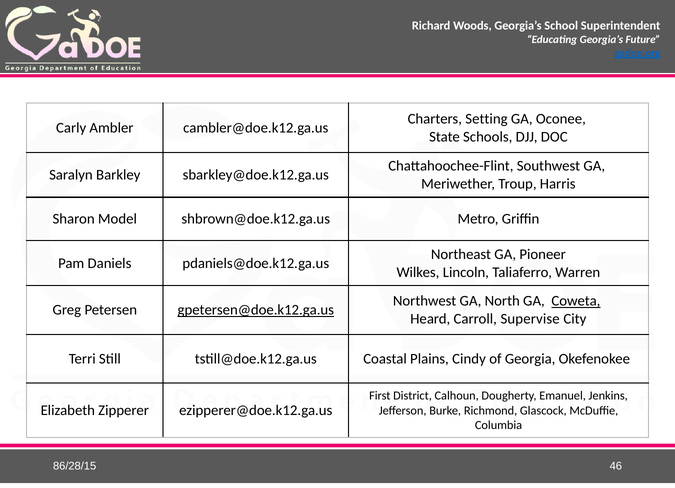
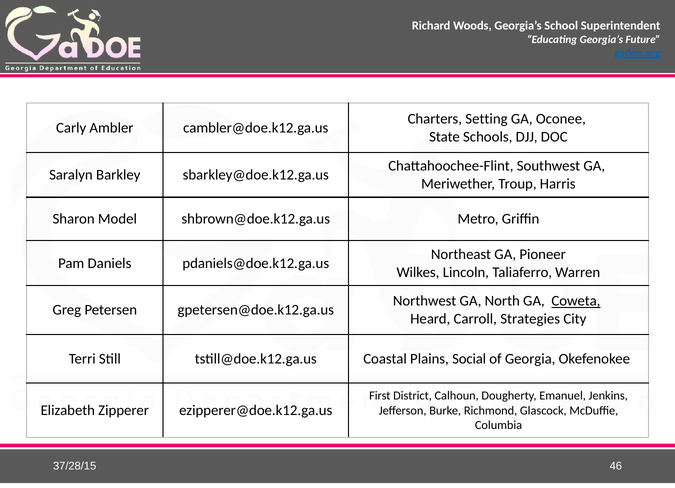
gpetersen@doe.k12.ga.us underline: present -> none
Supervise: Supervise -> Strategies
Cindy: Cindy -> Social
86/28/15: 86/28/15 -> 37/28/15
